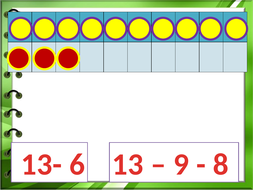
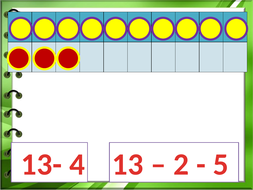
6: 6 -> 4
9: 9 -> 2
8: 8 -> 5
